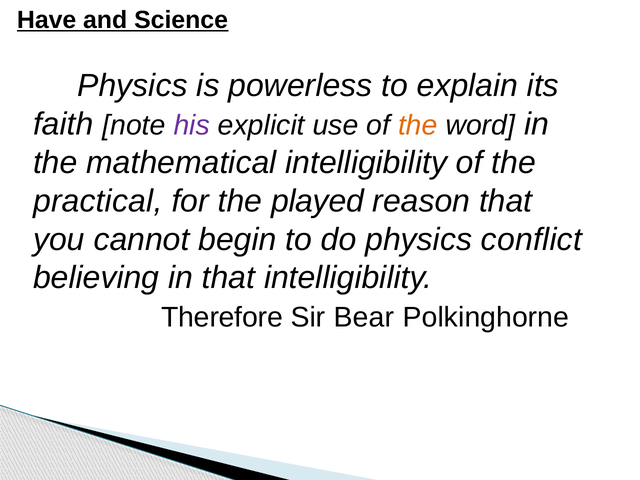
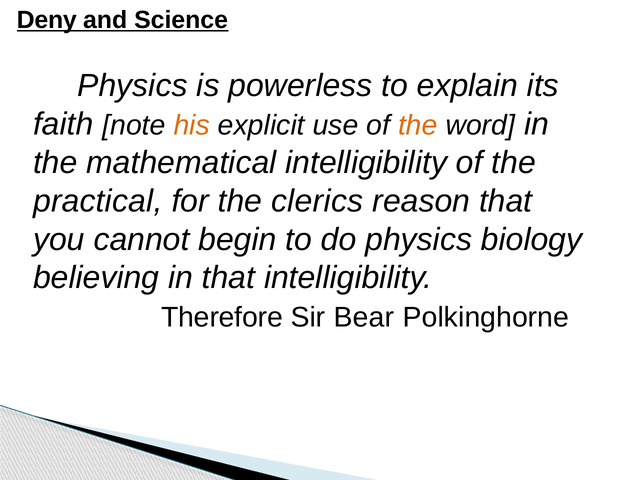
Have: Have -> Deny
his colour: purple -> orange
played: played -> clerics
conflict: conflict -> biology
